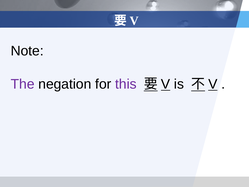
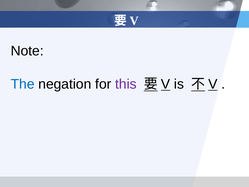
The colour: purple -> blue
